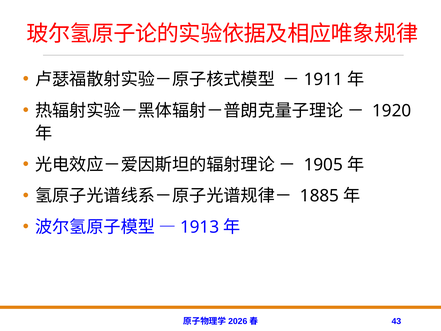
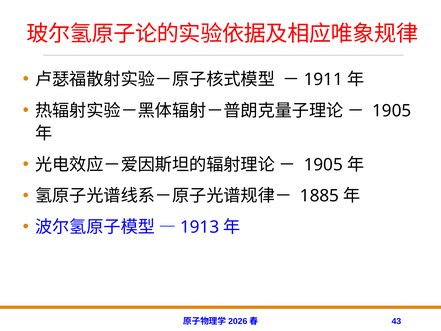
1920 at (392, 111): 1920 -> 1905
